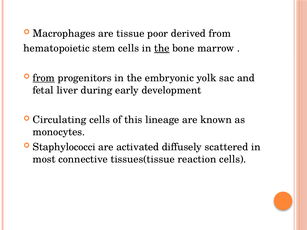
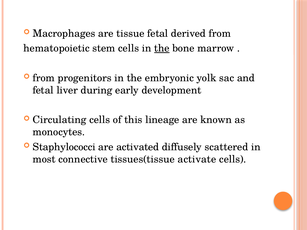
tissue poor: poor -> fetal
from at (44, 78) underline: present -> none
reaction: reaction -> activate
